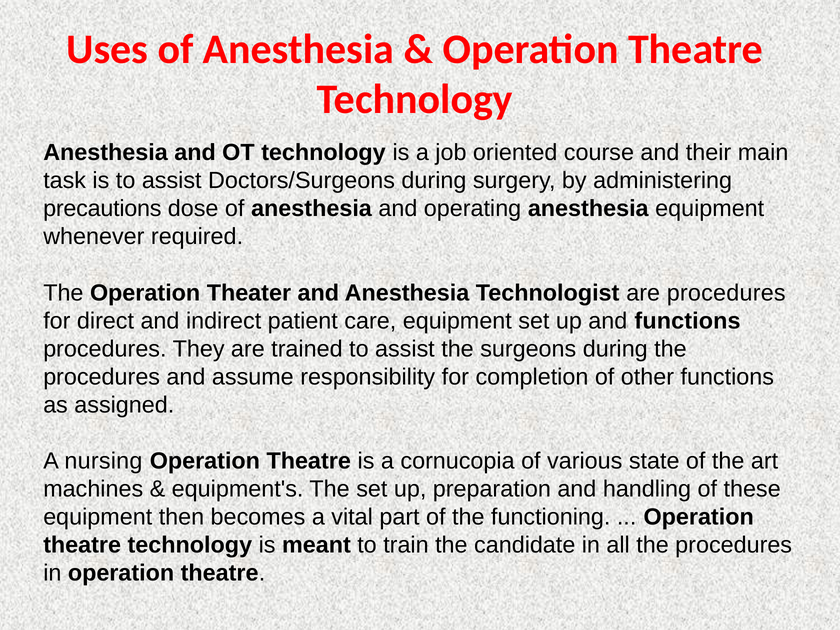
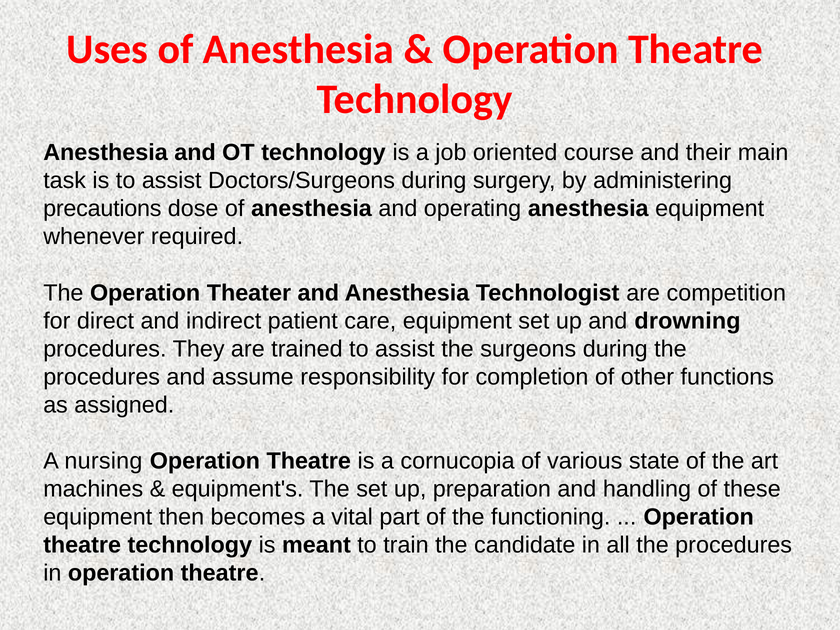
are procedures: procedures -> competition
and functions: functions -> drowning
